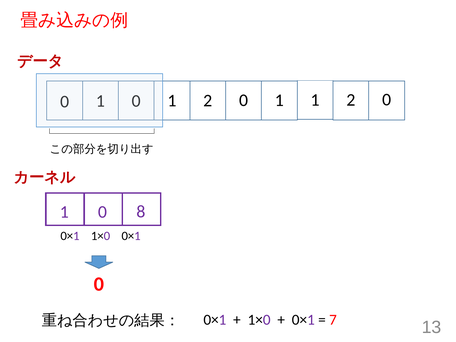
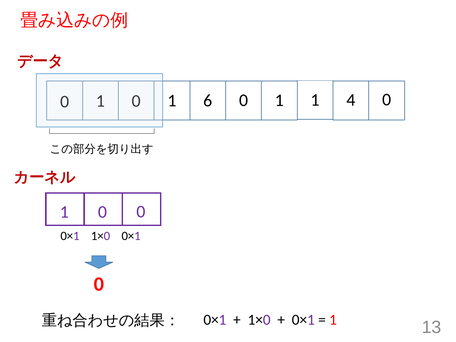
2 at (208, 101): 2 -> 6
1 1 2: 2 -> 4
1 0 8: 8 -> 0
7 at (333, 320): 7 -> 1
